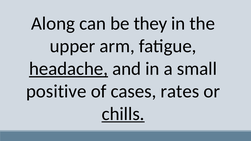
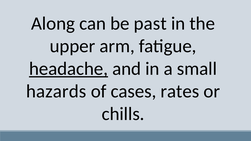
they: they -> past
positive: positive -> hazards
chills underline: present -> none
